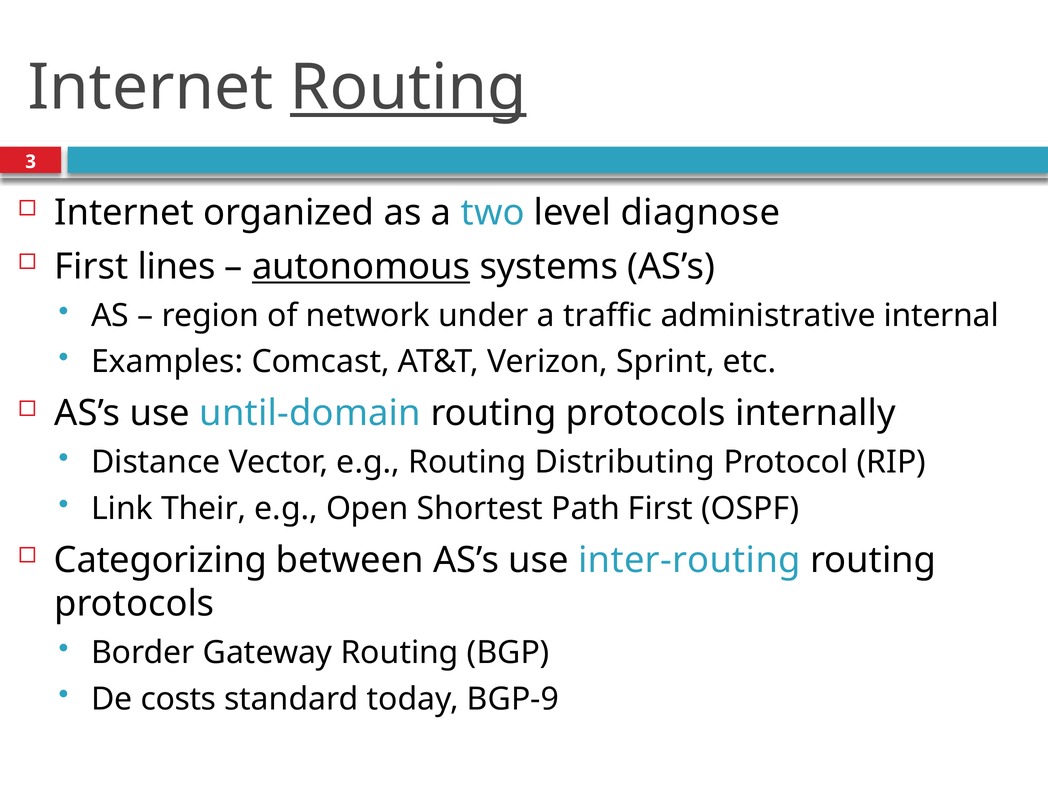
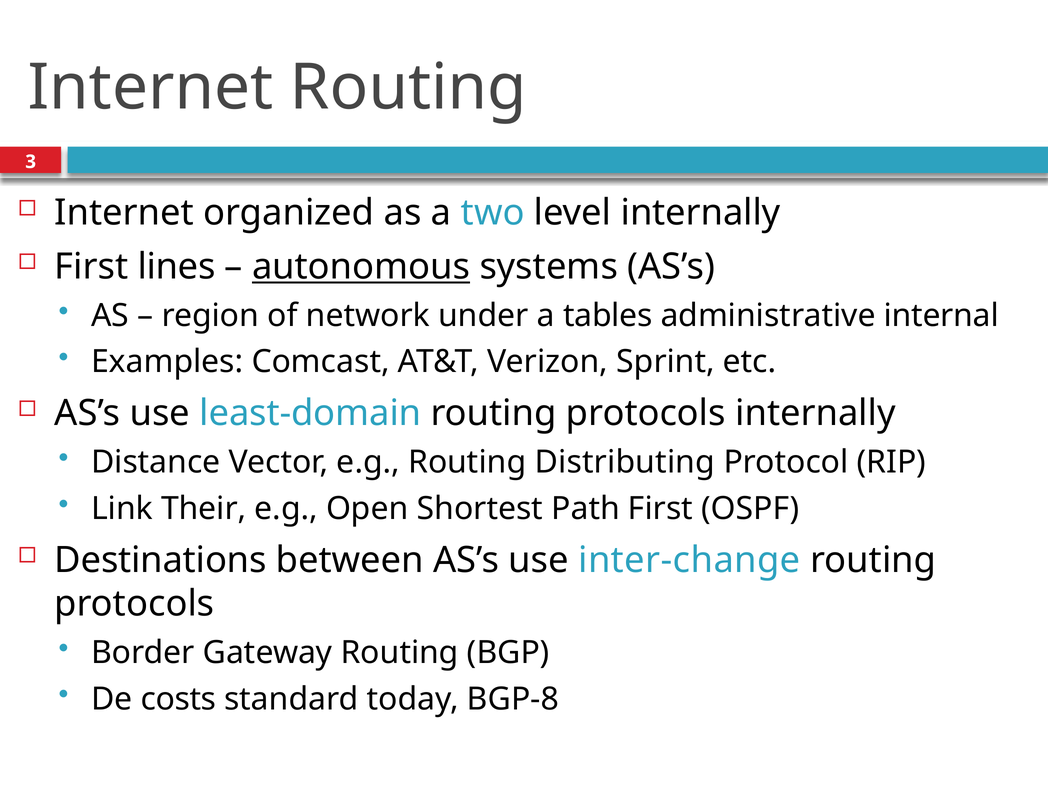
Routing at (408, 87) underline: present -> none
level diagnose: diagnose -> internally
traffic: traffic -> tables
until-domain: until-domain -> least-domain
Categorizing: Categorizing -> Destinations
inter-routing: inter-routing -> inter-change
BGP-9: BGP-9 -> BGP-8
